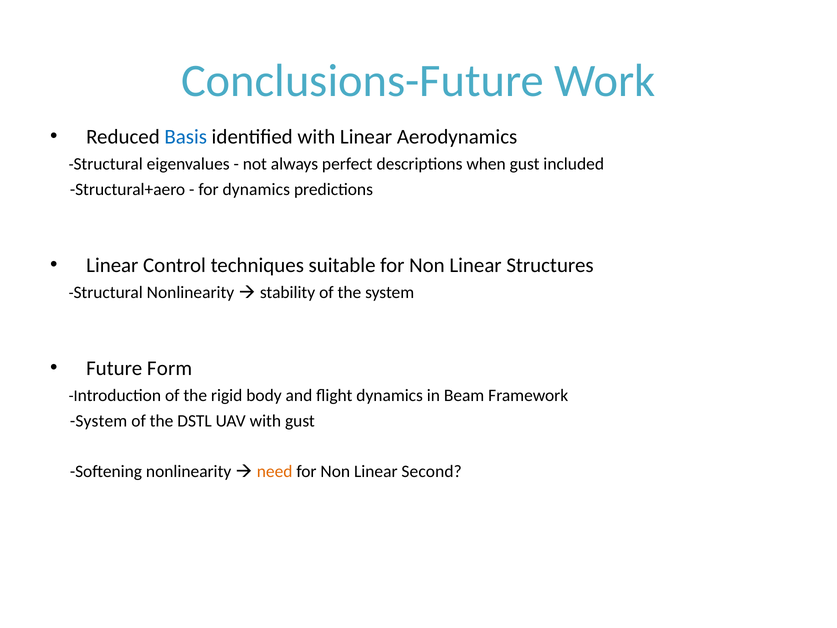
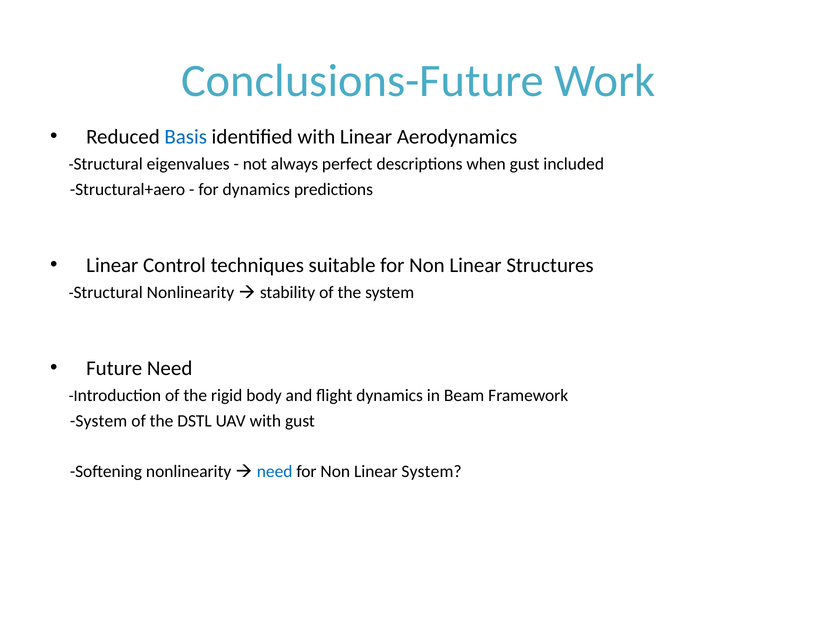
Future Form: Form -> Need
need at (275, 471) colour: orange -> blue
Linear Second: Second -> System
